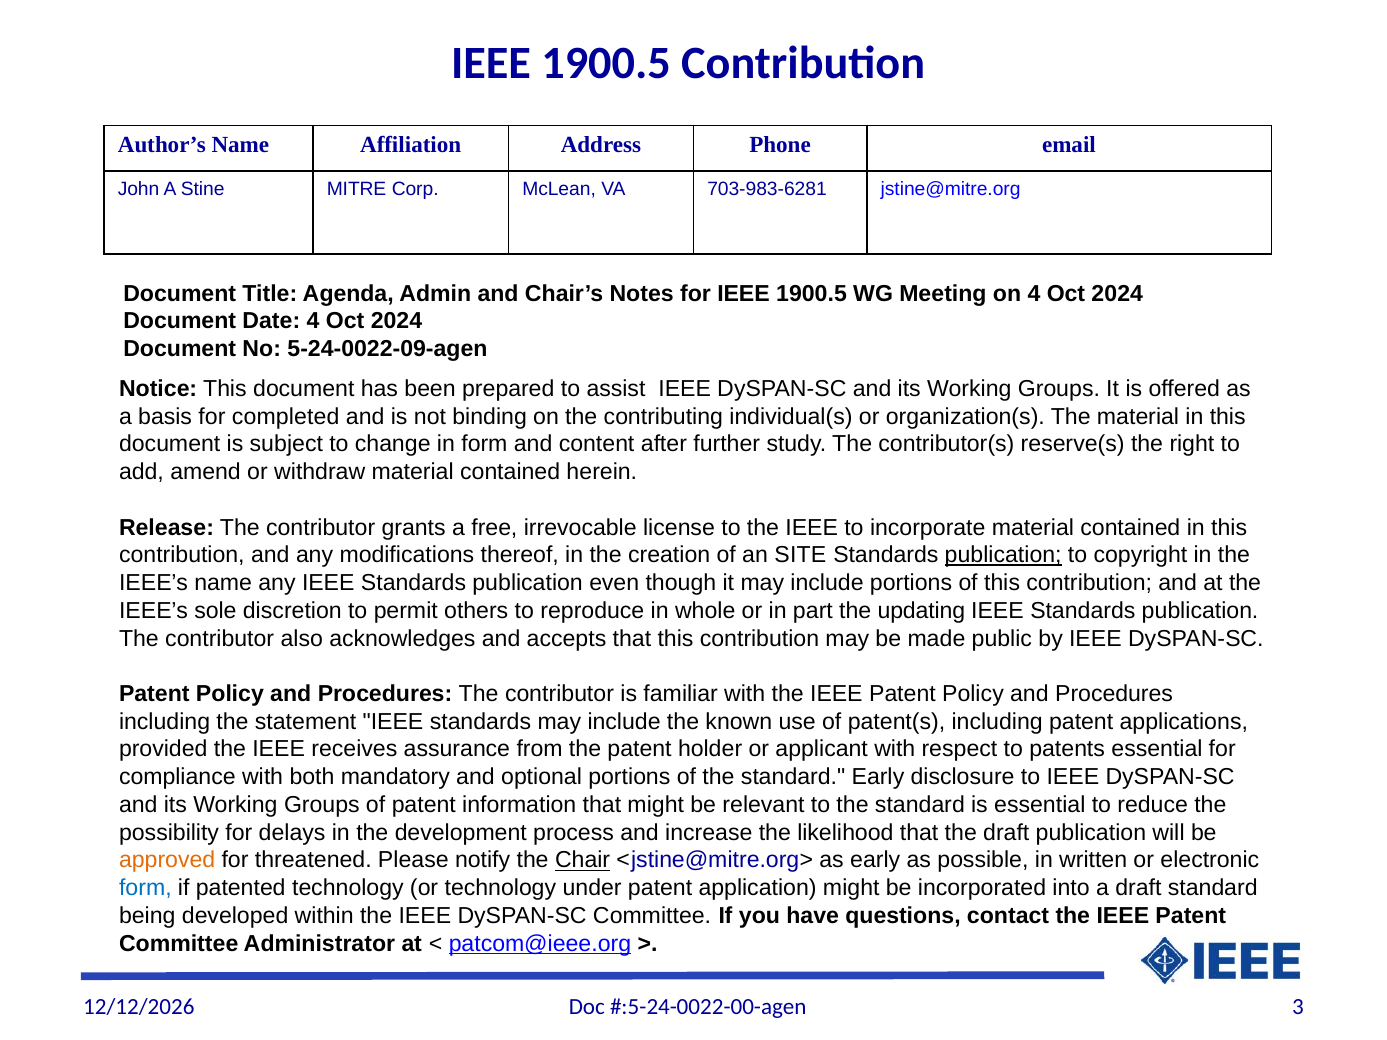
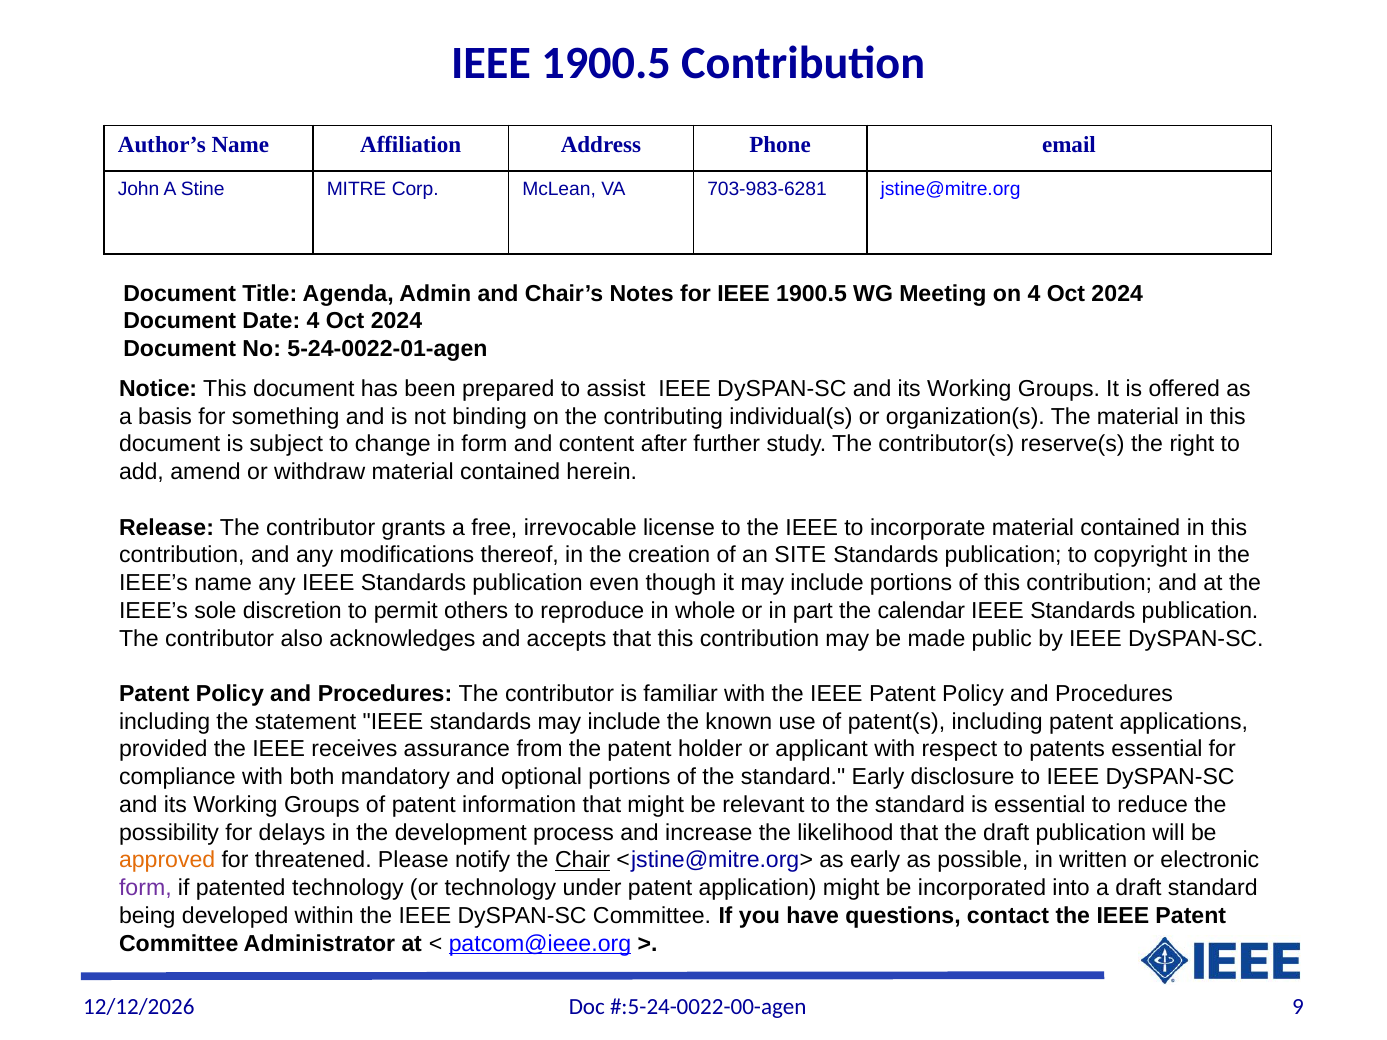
5-24-0022-09-agen: 5-24-0022-09-agen -> 5-24-0022-01-agen
completed: completed -> something
publication at (1003, 555) underline: present -> none
updating: updating -> calendar
form at (145, 888) colour: blue -> purple
3: 3 -> 9
